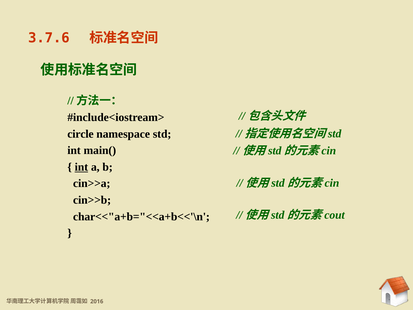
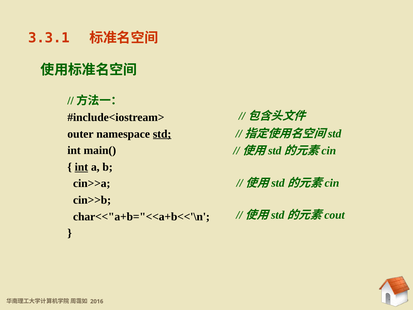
3.7.6: 3.7.6 -> 3.3.1
circle: circle -> outer
std underline: none -> present
